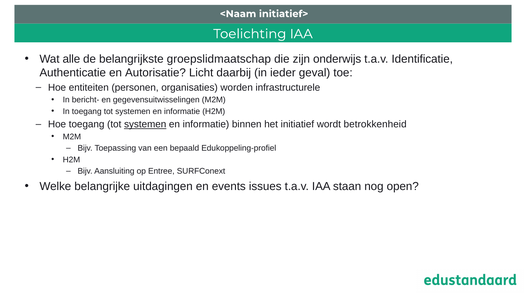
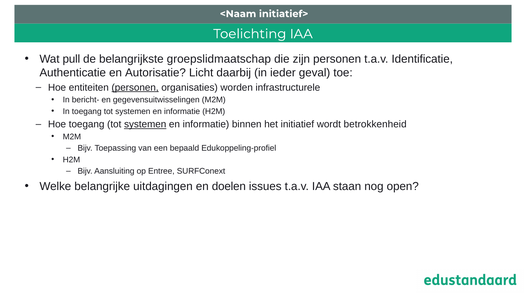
alle: alle -> pull
zijn onderwijs: onderwijs -> personen
personen at (135, 87) underline: none -> present
events: events -> doelen
